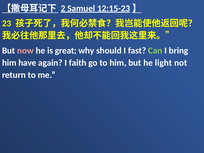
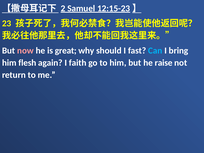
Can colour: light green -> light blue
have: have -> flesh
light: light -> raise
